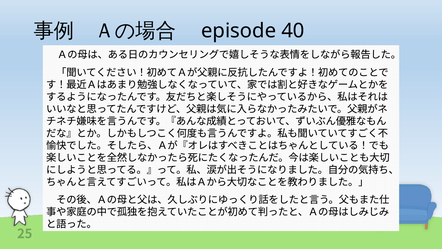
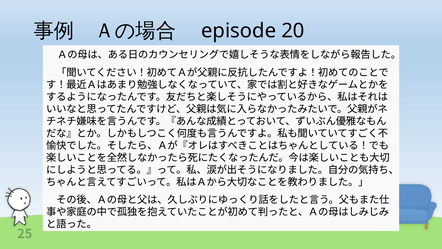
40: 40 -> 20
